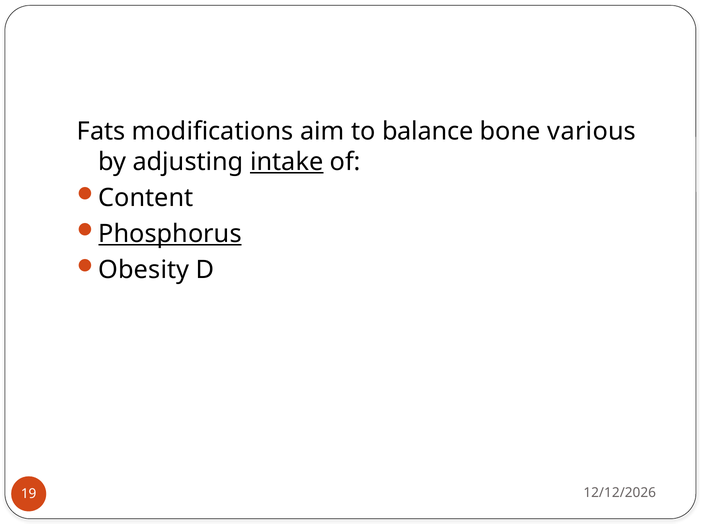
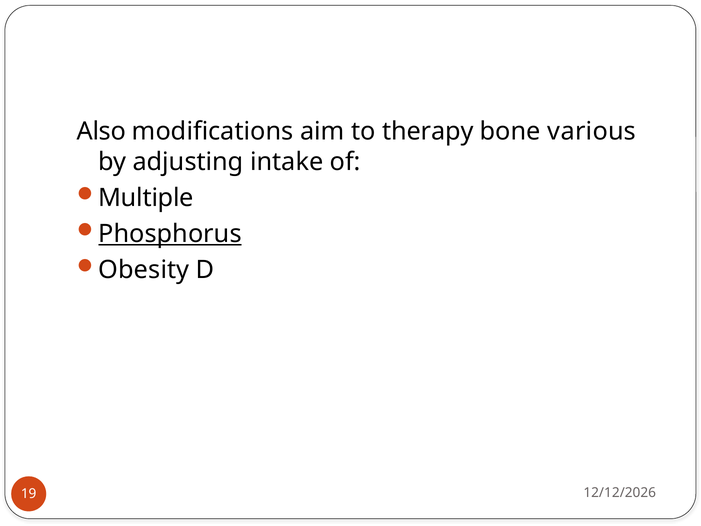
Fats: Fats -> Also
balance: balance -> therapy
intake underline: present -> none
Content: Content -> Multiple
